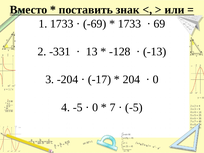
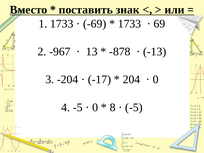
-331: -331 -> -967
-128: -128 -> -878
7: 7 -> 8
